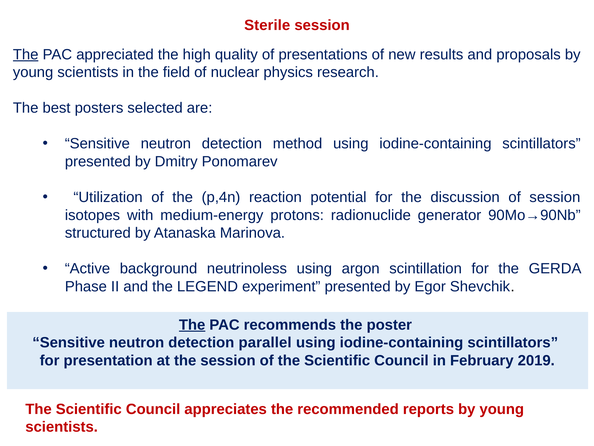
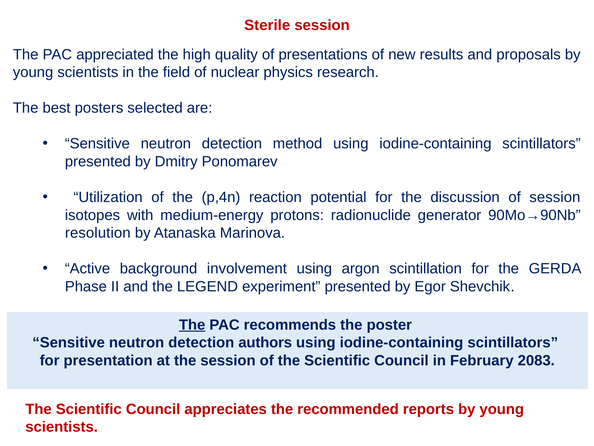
The at (26, 54) underline: present -> none
structured: structured -> resolution
neutrinoless: neutrinoless -> involvement
parallel: parallel -> authors
2019: 2019 -> 2083
